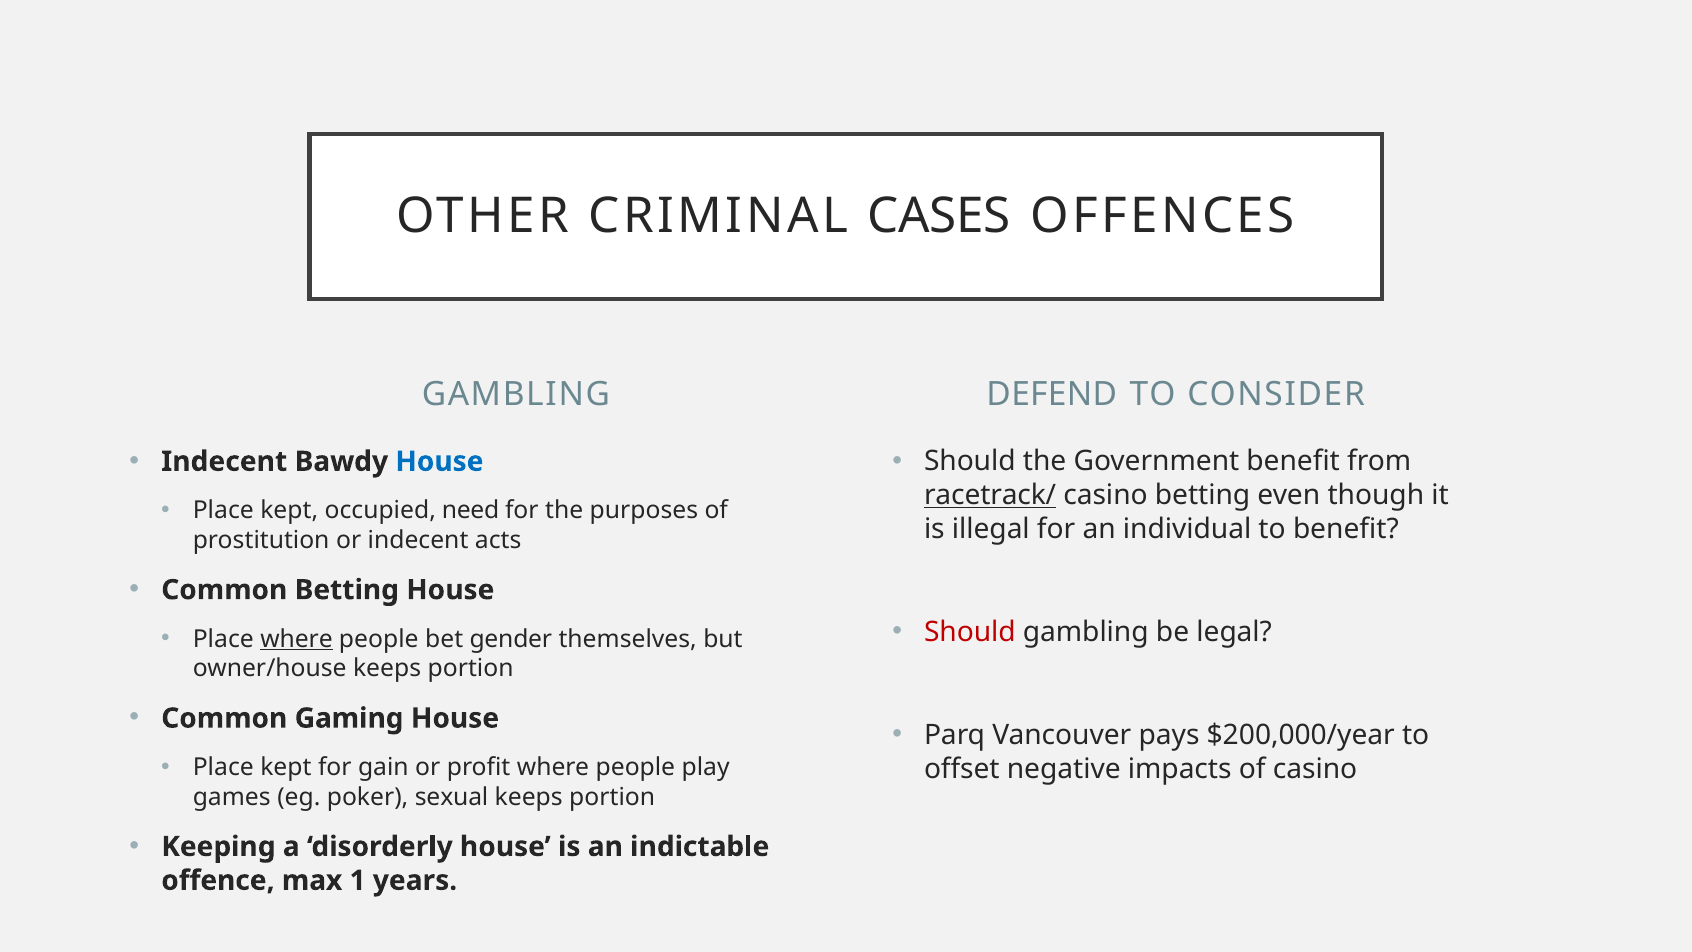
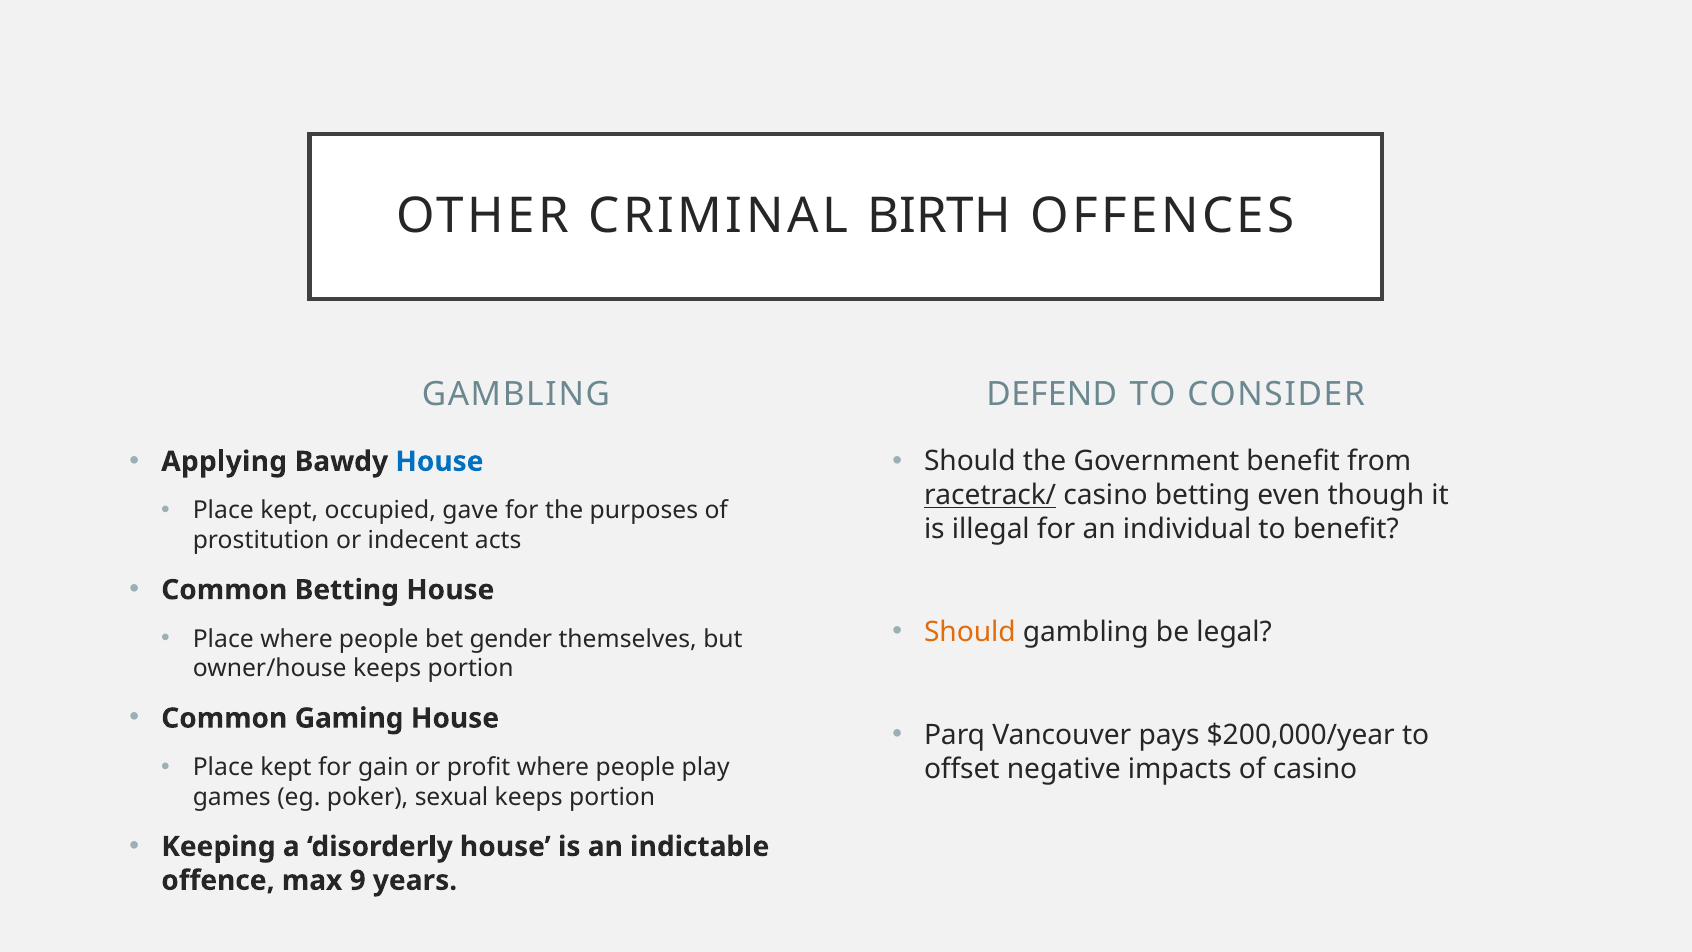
CASES: CASES -> BIRTH
Indecent at (224, 461): Indecent -> Applying
need: need -> gave
Should at (970, 632) colour: red -> orange
where at (297, 639) underline: present -> none
1: 1 -> 9
